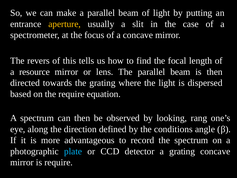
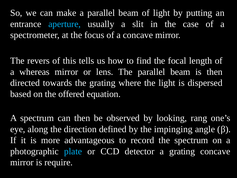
aperture colour: yellow -> light blue
resource: resource -> whereas
the require: require -> offered
conditions: conditions -> impinging
